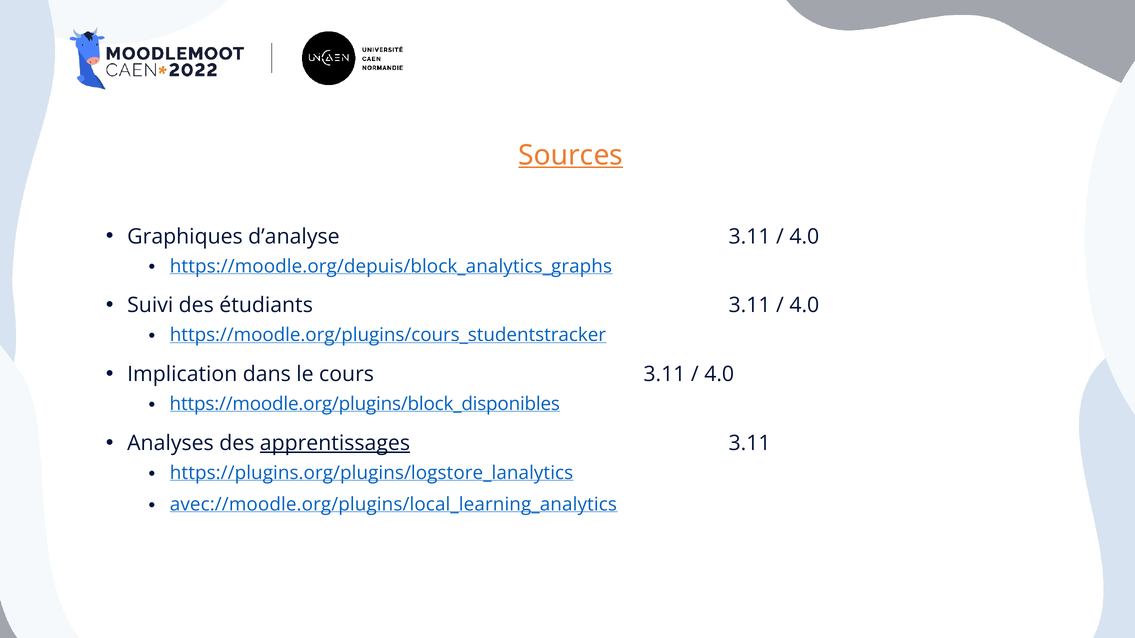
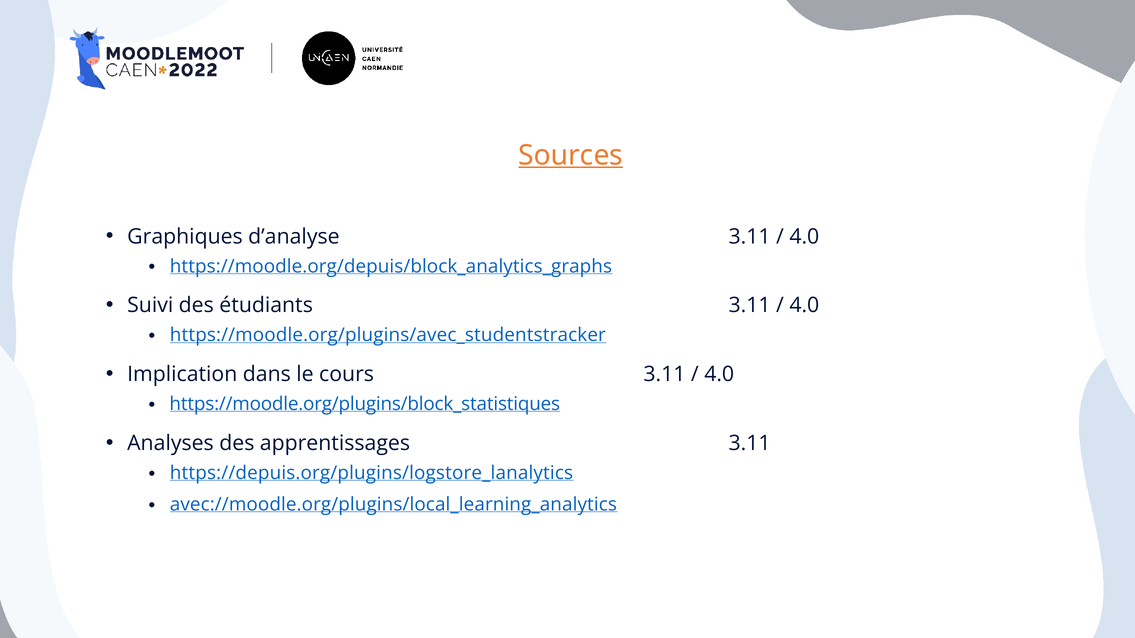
https://moodle.org/plugins/cours_studentstracker: https://moodle.org/plugins/cours_studentstracker -> https://moodle.org/plugins/avec_studentstracker
https://moodle.org/plugins/block_disponibles: https://moodle.org/plugins/block_disponibles -> https://moodle.org/plugins/block_statistiques
apprentissages underline: present -> none
https://plugins.org/plugins/logstore_lanalytics: https://plugins.org/plugins/logstore_lanalytics -> https://depuis.org/plugins/logstore_lanalytics
